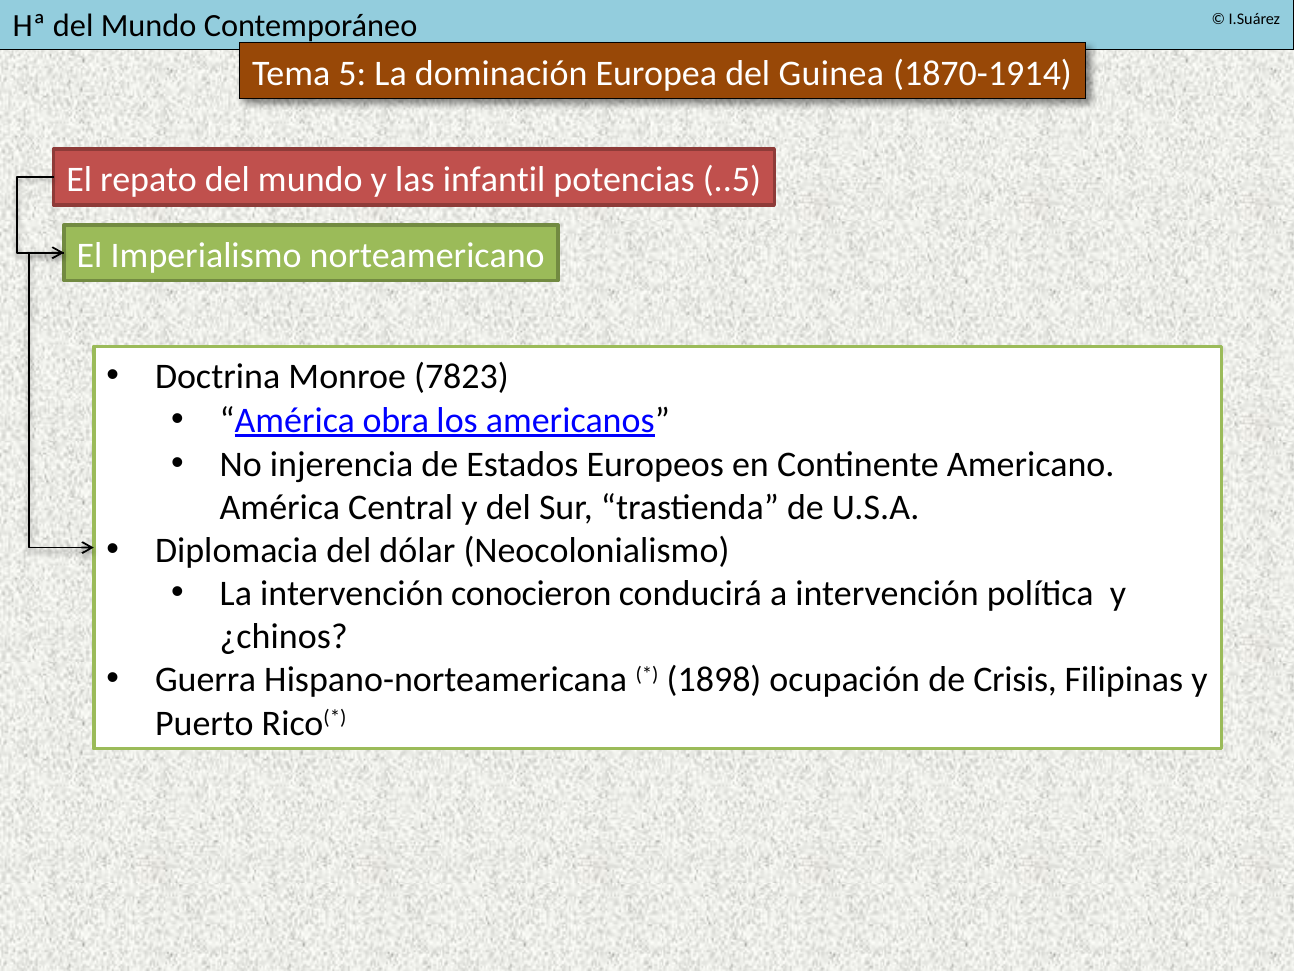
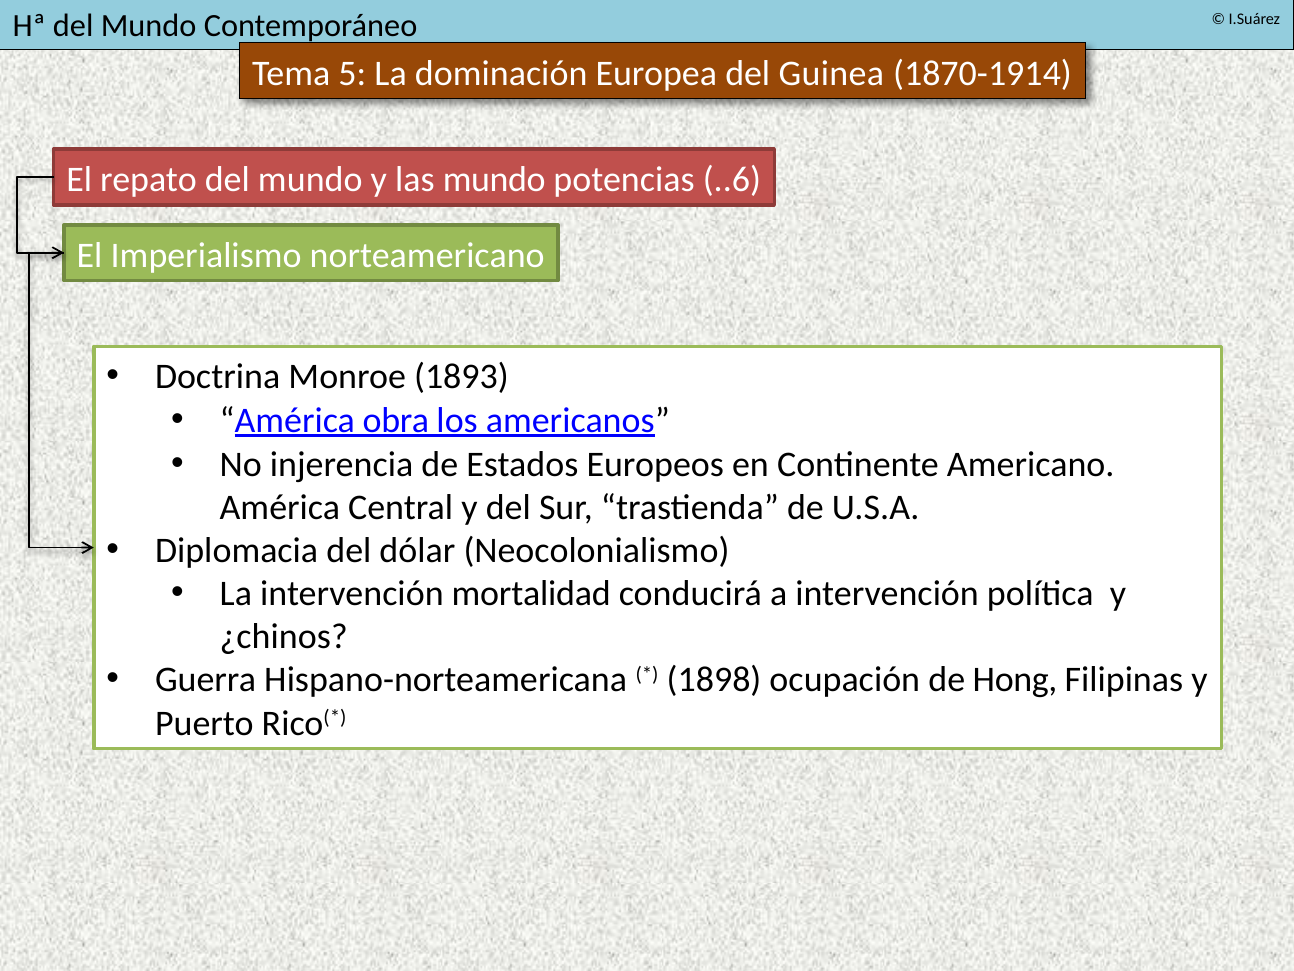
las infantil: infantil -> mundo
..5: ..5 -> ..6
7823: 7823 -> 1893
conocieron: conocieron -> mortalidad
Crisis: Crisis -> Hong
